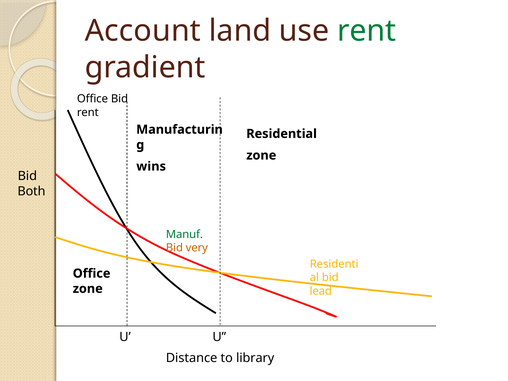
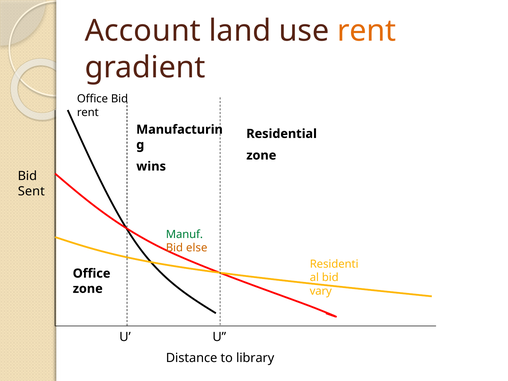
rent at (367, 31) colour: green -> orange
Both: Both -> Sent
very: very -> else
lead: lead -> vary
